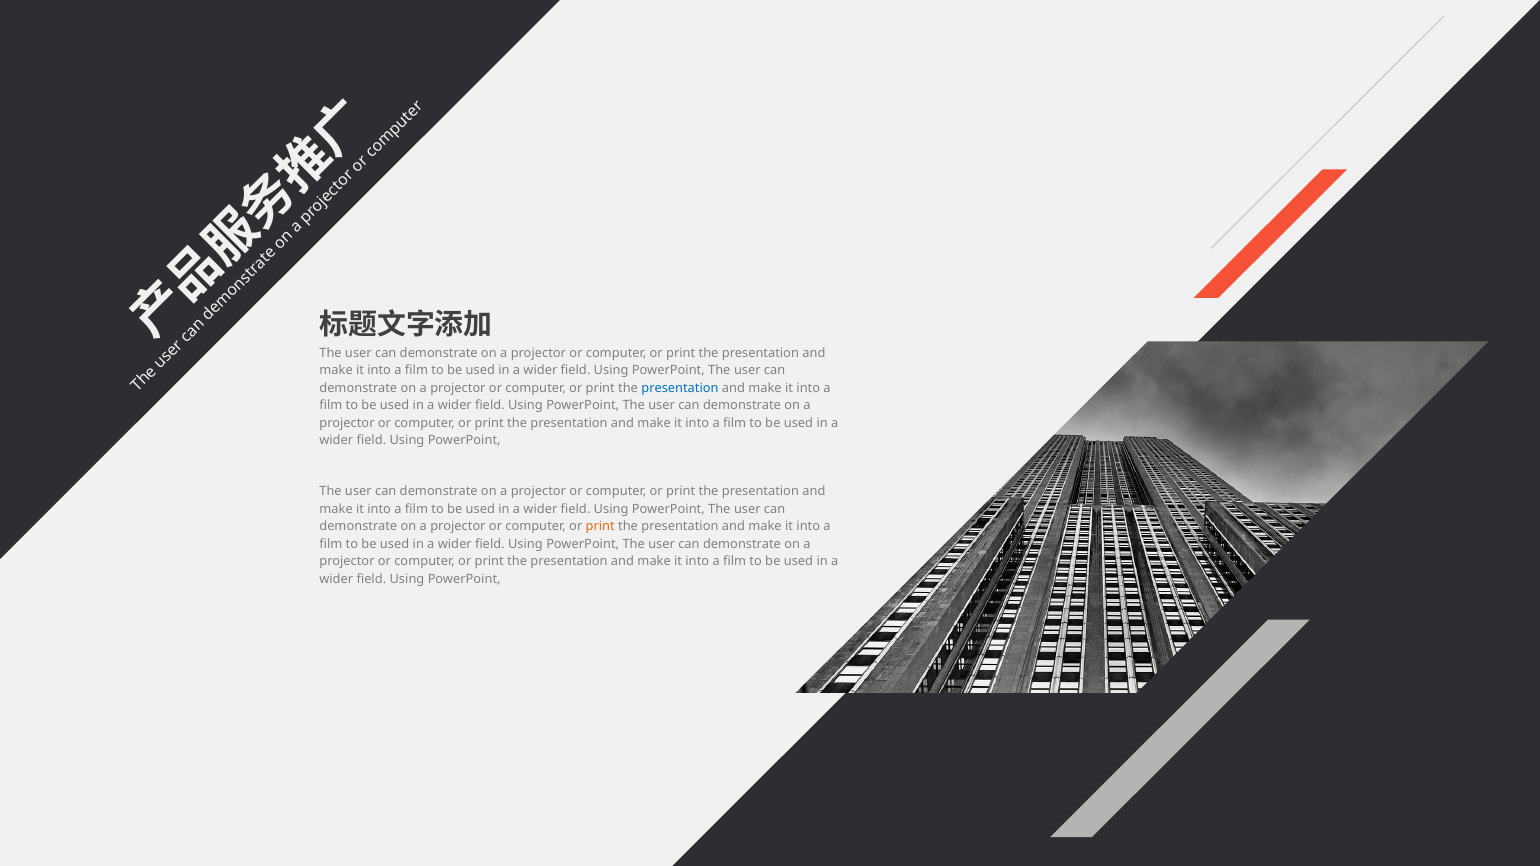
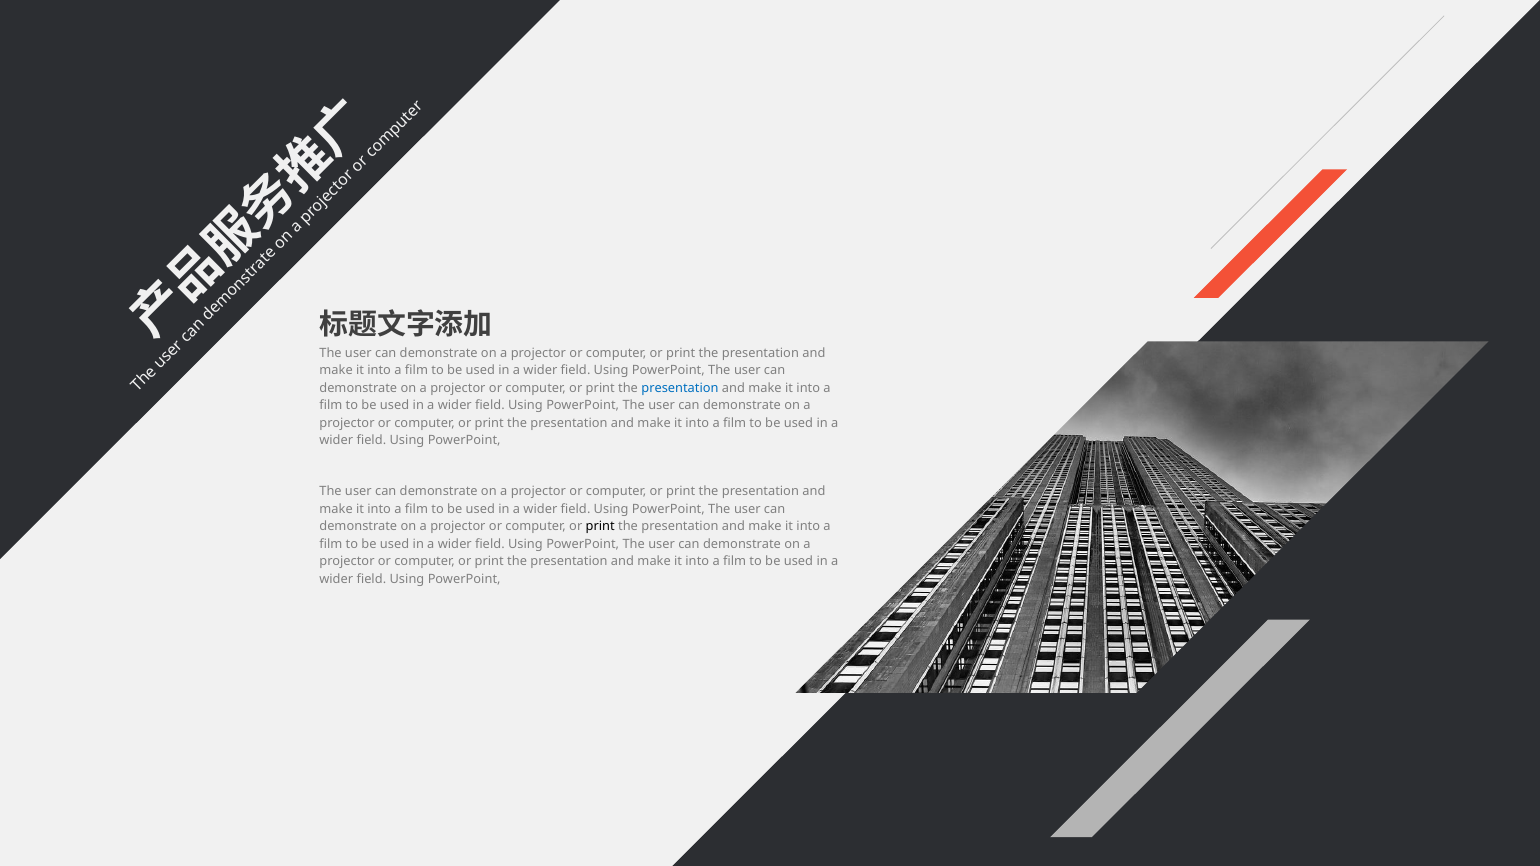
print at (600, 527) colour: orange -> black
